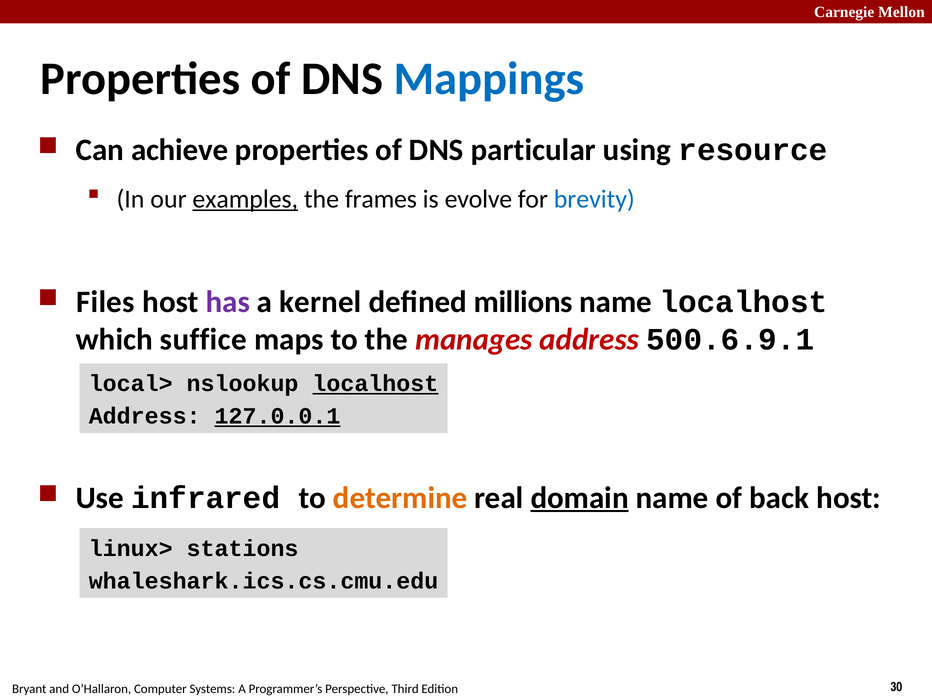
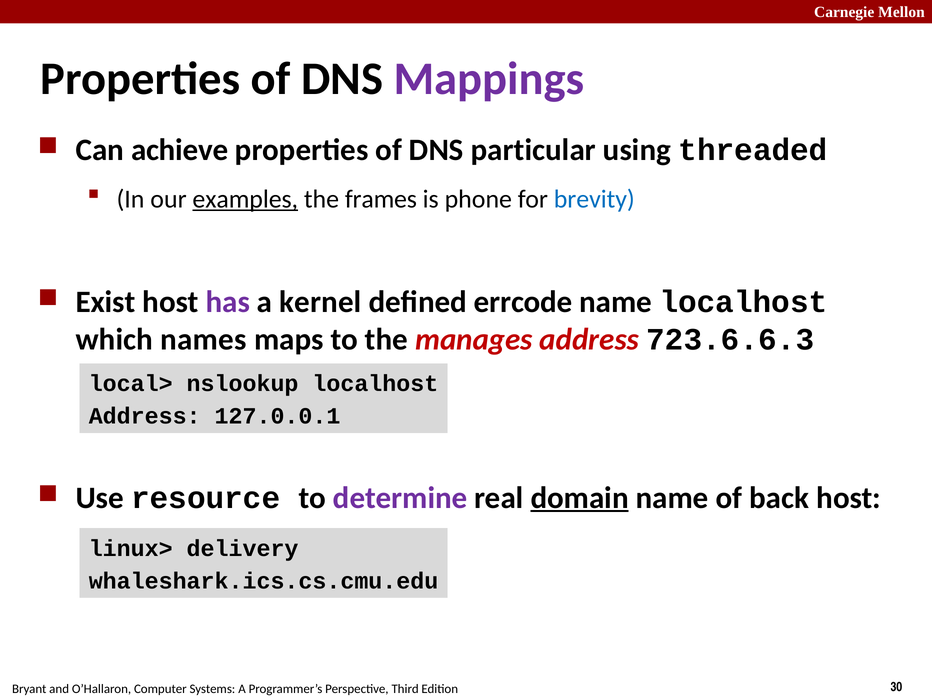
Mappings colour: blue -> purple
resource: resource -> threaded
evolve: evolve -> phone
Files: Files -> Exist
millions: millions -> errcode
suffice: suffice -> names
500.6.9.1: 500.6.9.1 -> 723.6.6.3
localhost at (375, 384) underline: present -> none
127.0.0.1 underline: present -> none
infrared: infrared -> resource
determine colour: orange -> purple
stations: stations -> delivery
